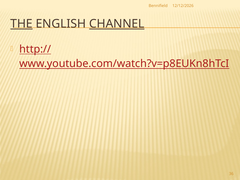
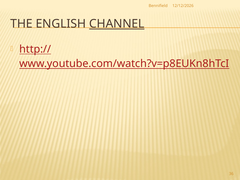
THE underline: present -> none
